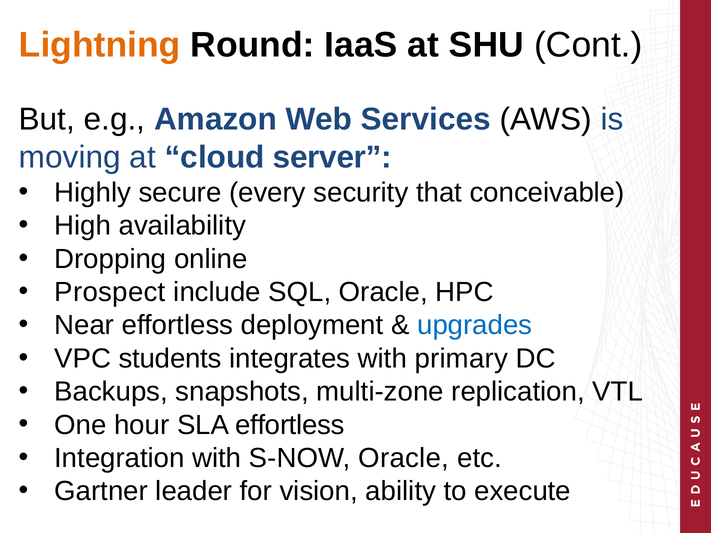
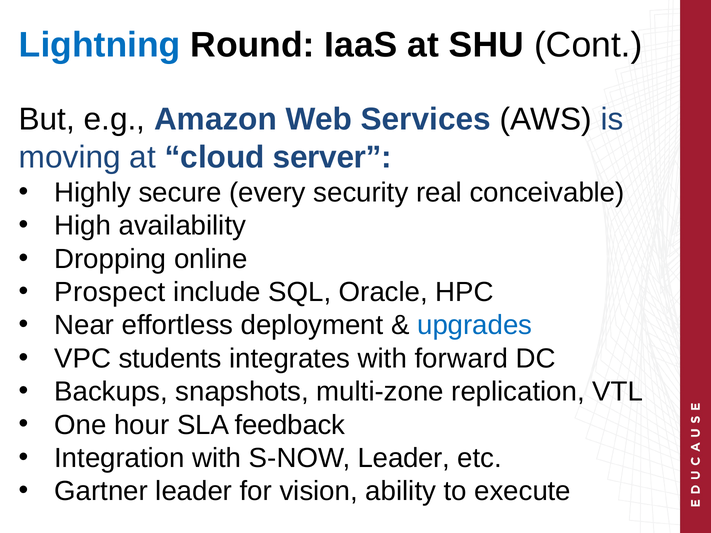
Lightning colour: orange -> blue
that: that -> real
primary: primary -> forward
SLA effortless: effortless -> feedback
S-NOW Oracle: Oracle -> Leader
